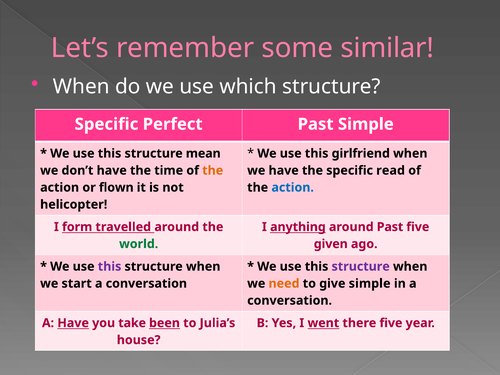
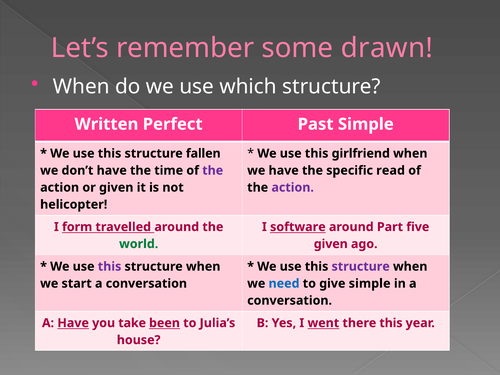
similar: similar -> drawn
Specific at (106, 124): Specific -> Written
mean: mean -> fallen
the at (213, 170) colour: orange -> purple
or flown: flown -> given
action at (293, 187) colour: blue -> purple
anything: anything -> software
around Past: Past -> Part
need colour: orange -> blue
there five: five -> this
